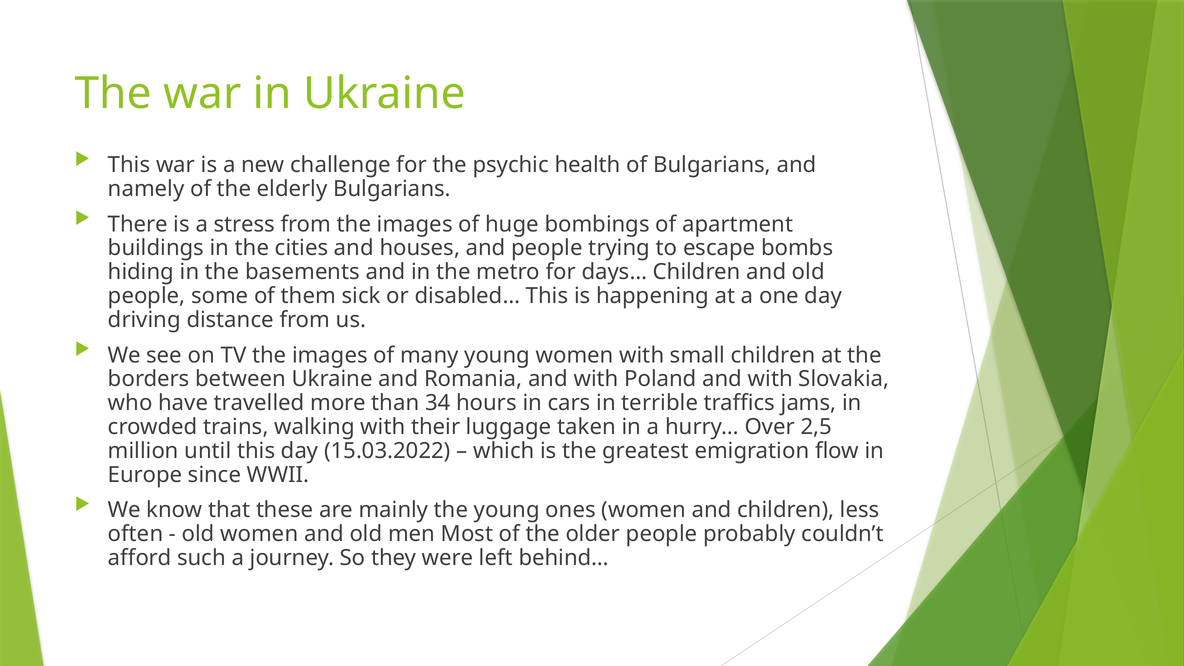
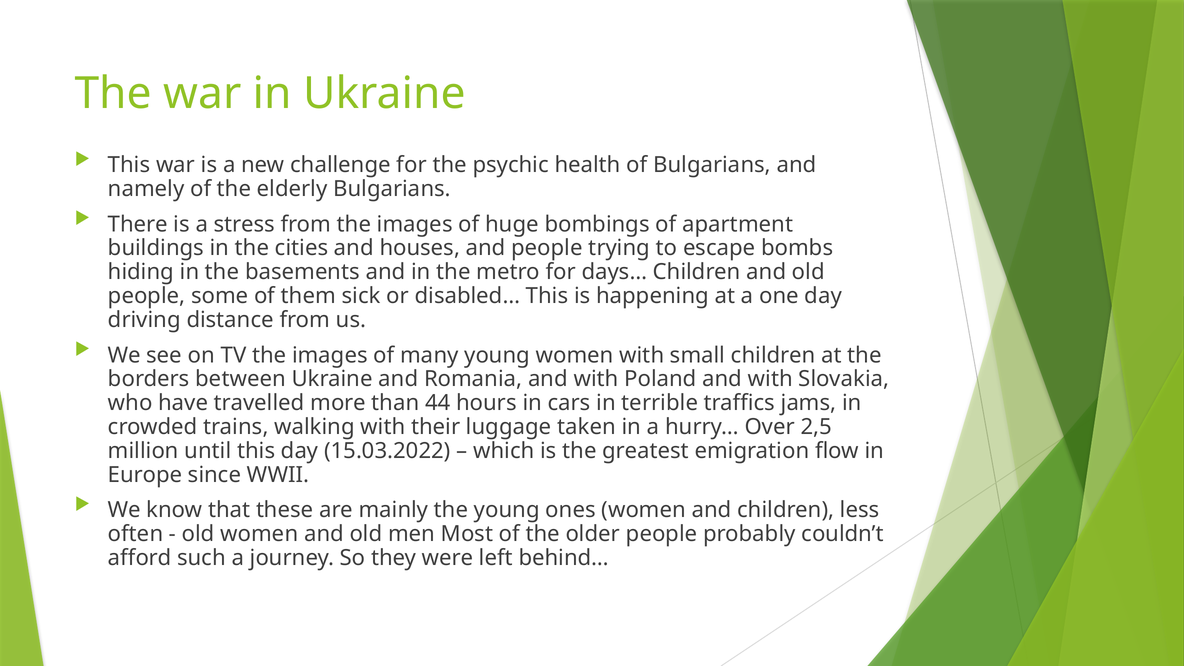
34: 34 -> 44
